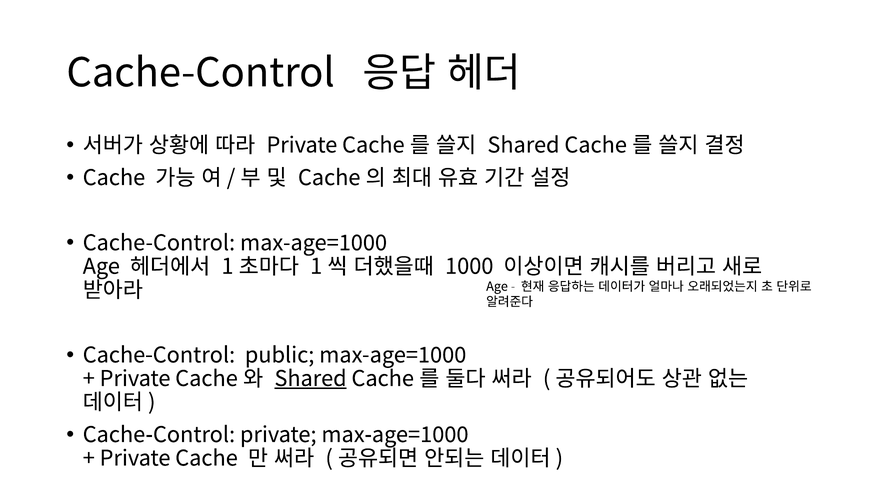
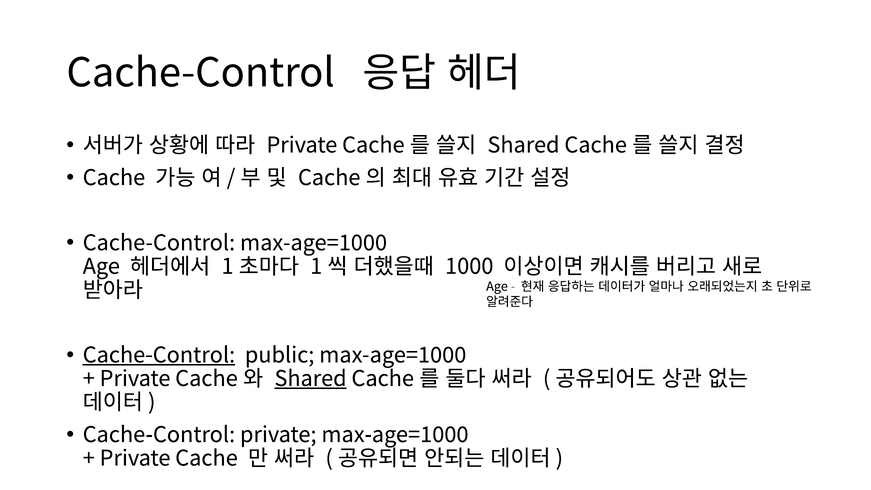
Cache-Control at (159, 355) underline: none -> present
